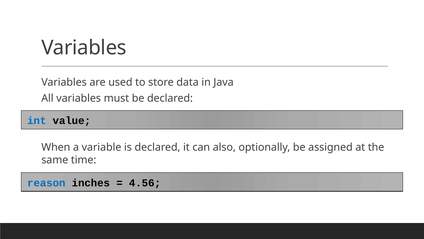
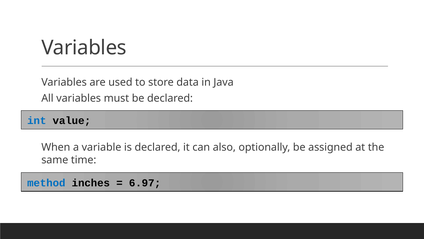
reason: reason -> method
4.56: 4.56 -> 6.97
